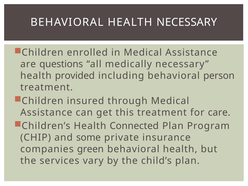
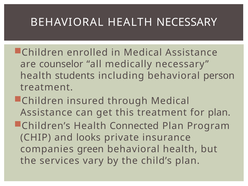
questions: questions -> counselor
provided: provided -> students
for care: care -> plan
some: some -> looks
